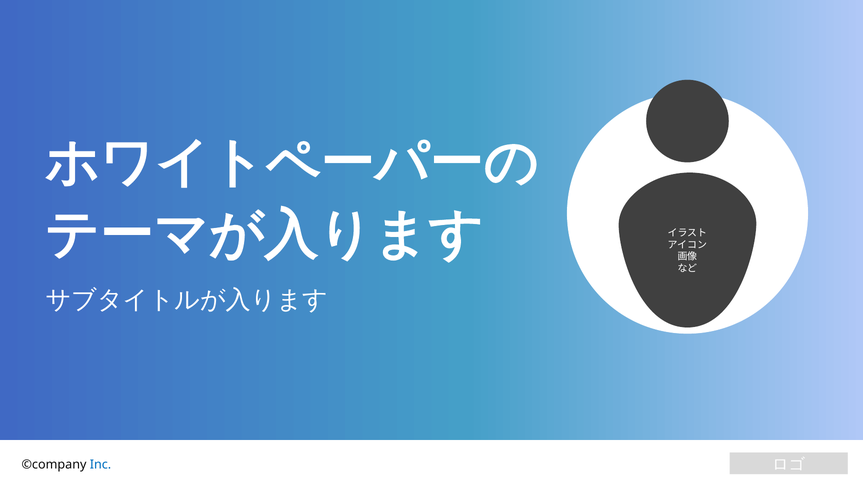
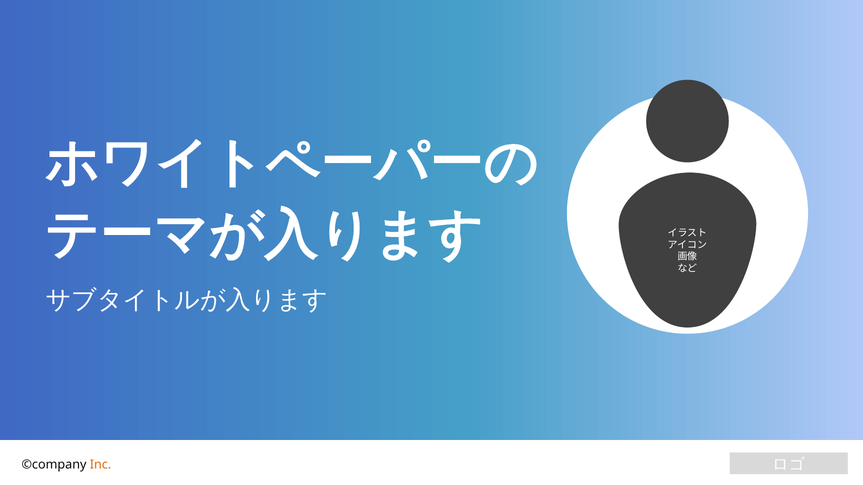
Inc colour: blue -> orange
